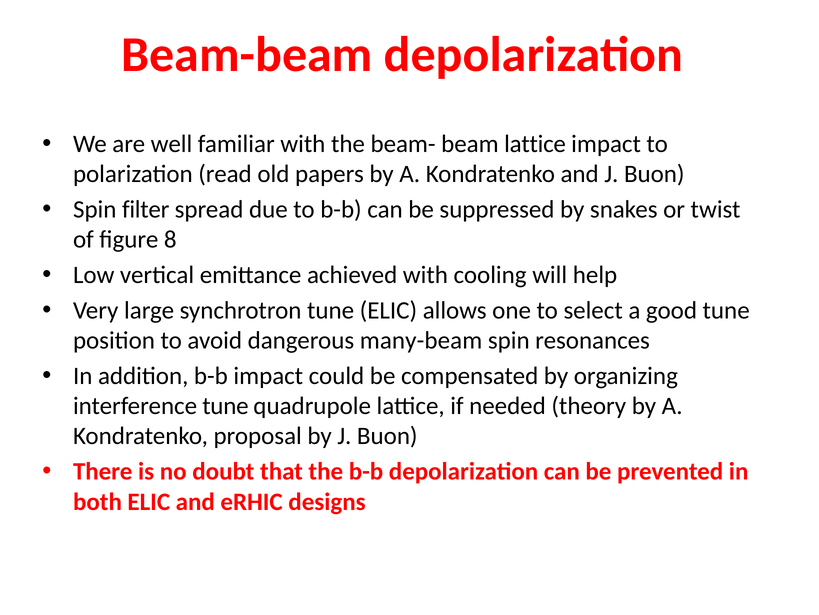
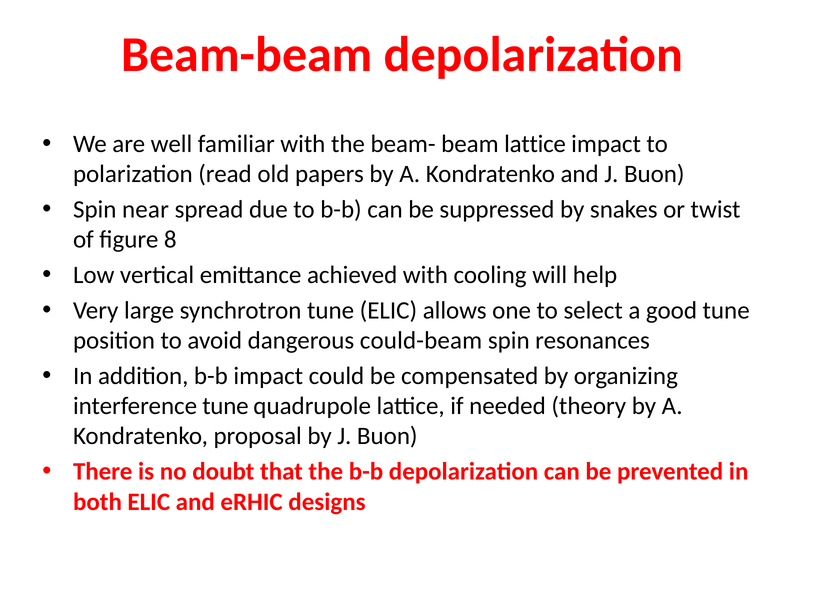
filter: filter -> near
many-beam: many-beam -> could-beam
